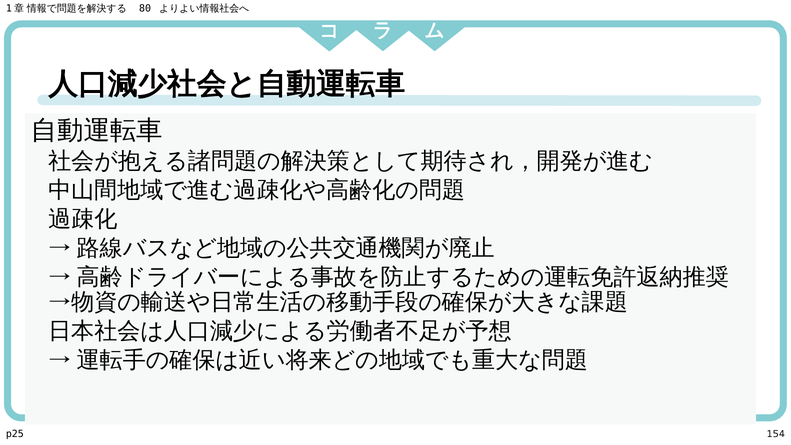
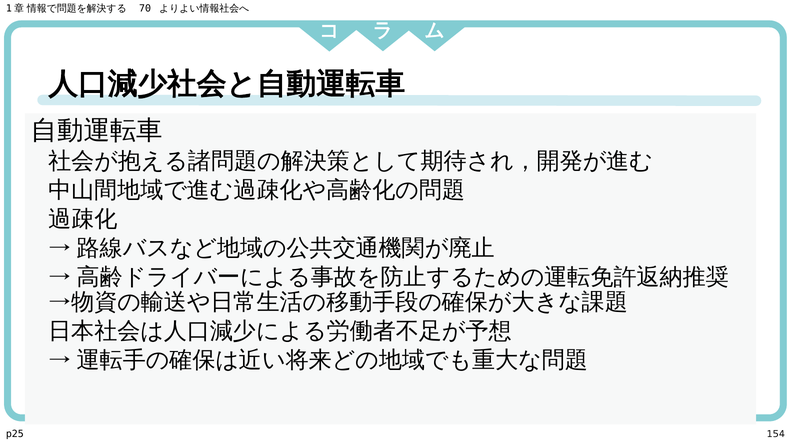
80: 80 -> 70
